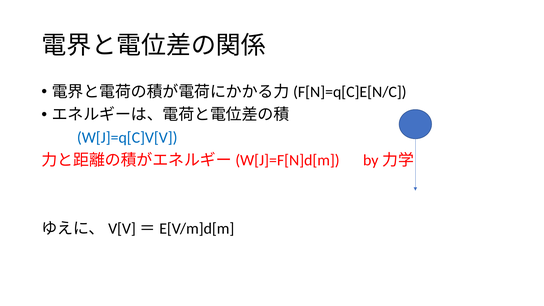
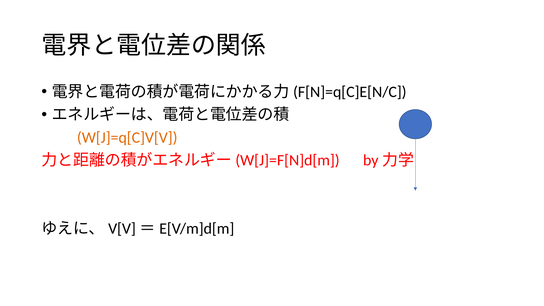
W[J]=q[C]V[V colour: blue -> orange
